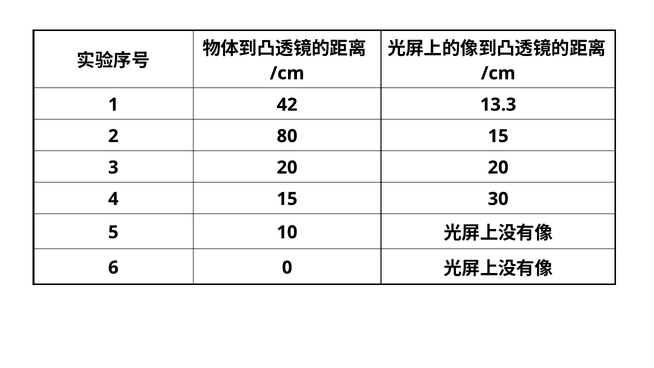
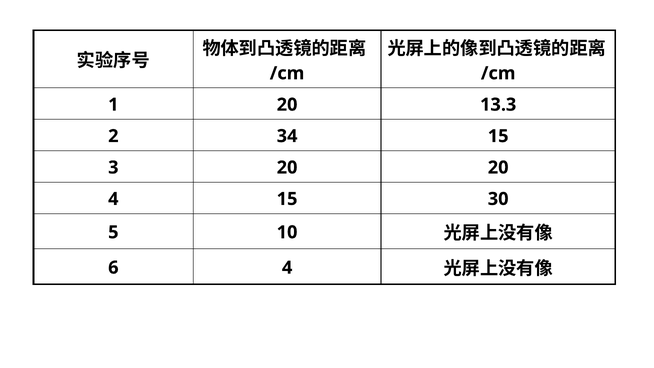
1 42: 42 -> 20
80: 80 -> 34
6 0: 0 -> 4
